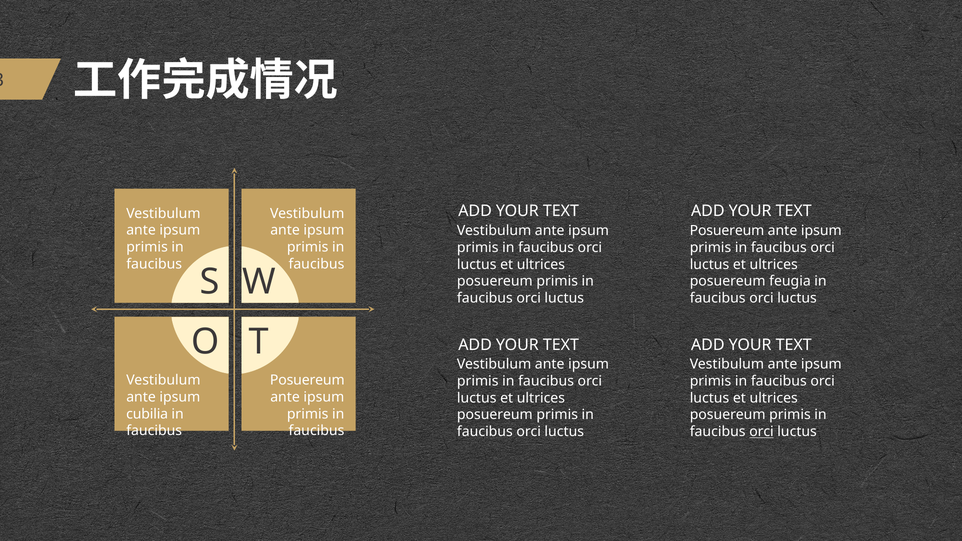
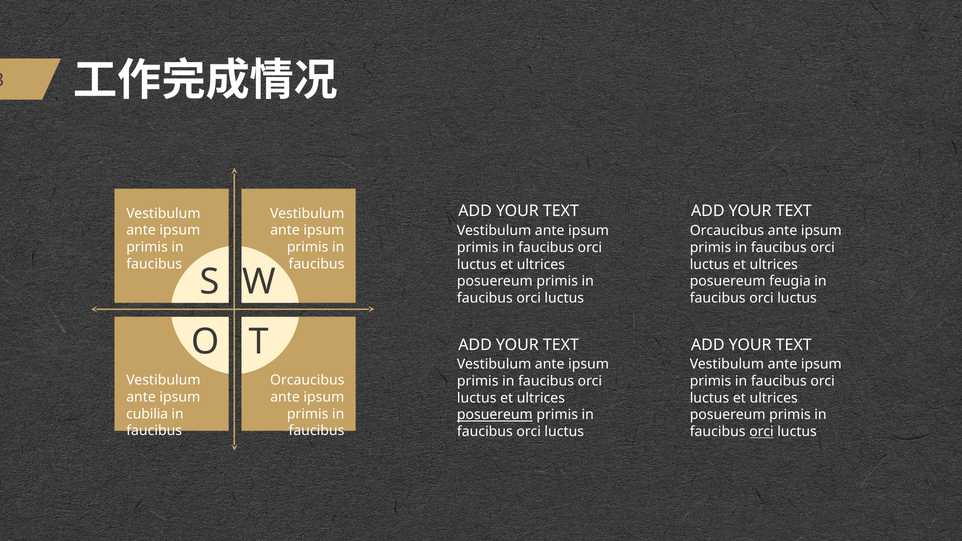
Posuereum at (727, 231): Posuereum -> Orcaucibus
Posuereum at (307, 380): Posuereum -> Orcaucibus
posuereum at (495, 415) underline: none -> present
